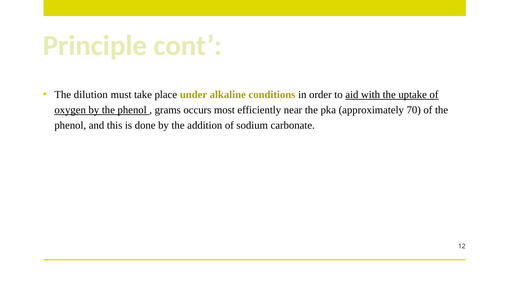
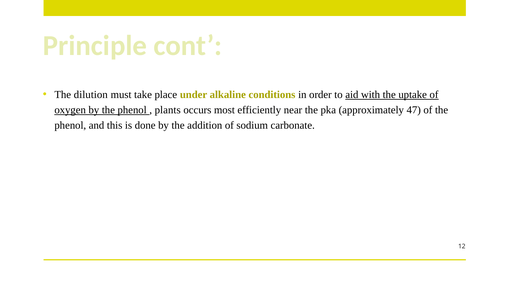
grams: grams -> plants
70: 70 -> 47
